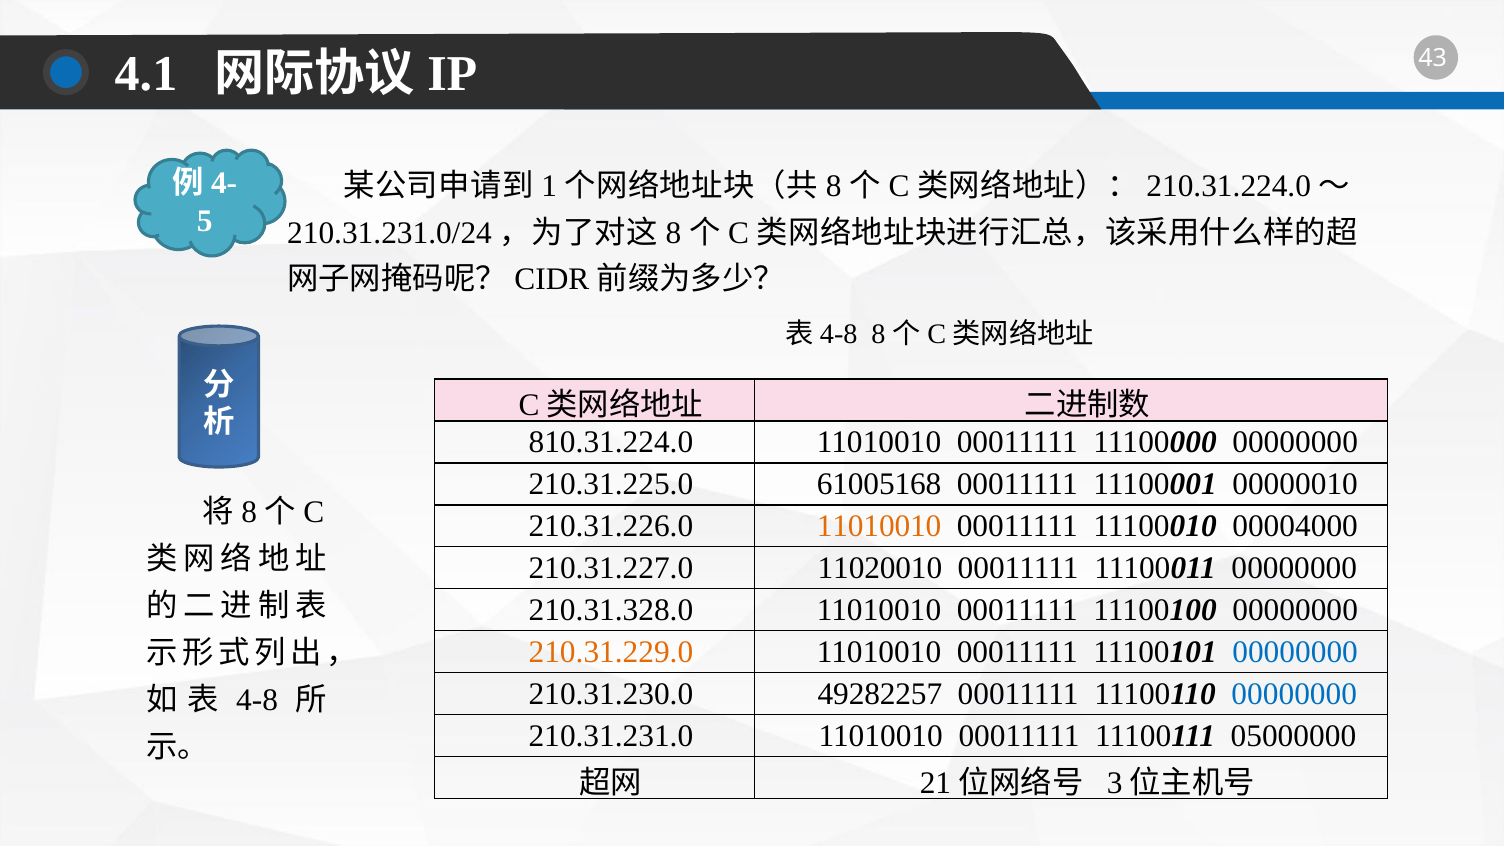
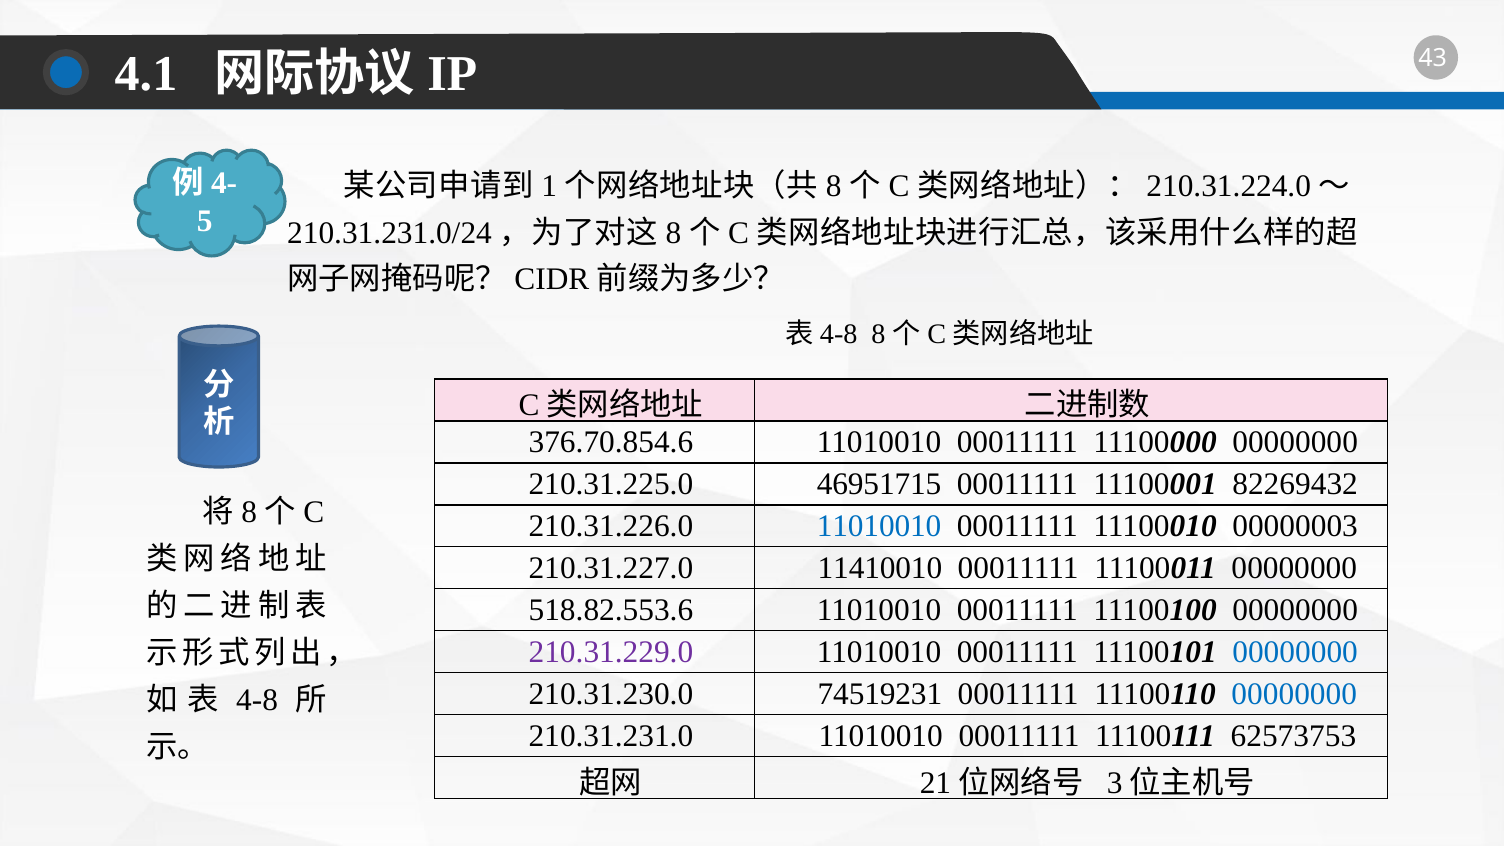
810.31.224.0: 810.31.224.0 -> 376.70.854.6
61005168: 61005168 -> 46951715
00000010: 00000010 -> 82269432
11010010 at (879, 526) colour: orange -> blue
00004000: 00004000 -> 00000003
11020010: 11020010 -> 11410010
210.31.328.0: 210.31.328.0 -> 518.82.553.6
210.31.229.0 colour: orange -> purple
49282257: 49282257 -> 74519231
05000000: 05000000 -> 62573753
